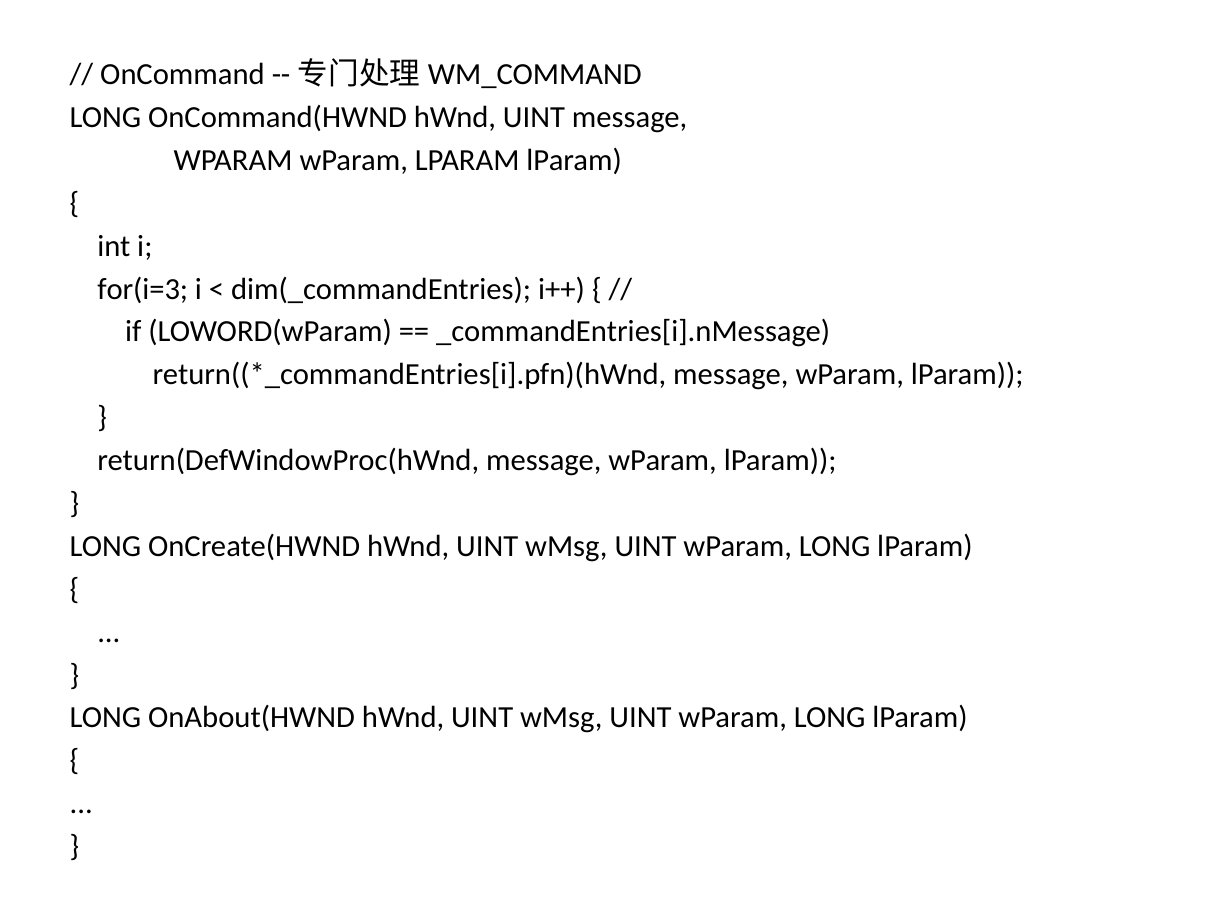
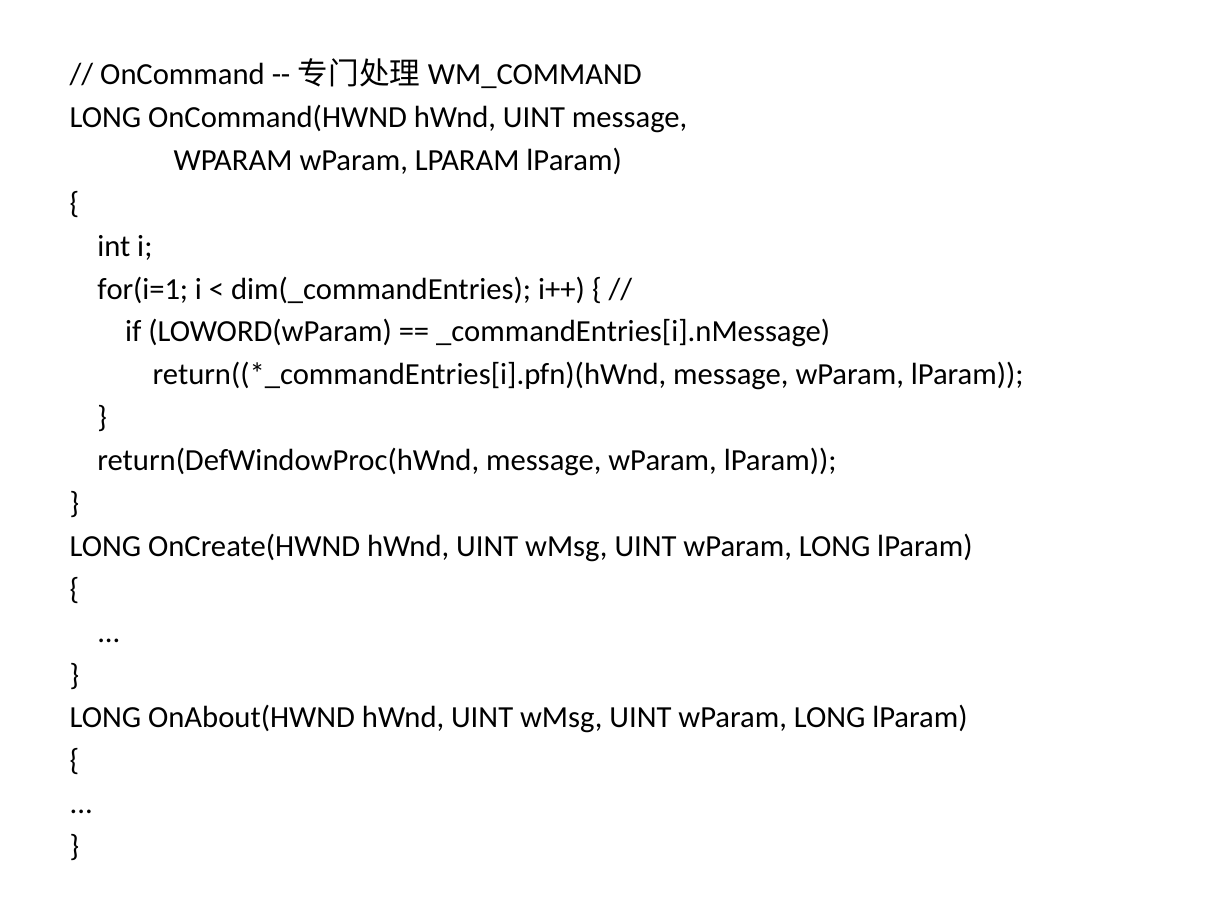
for(i=3: for(i=3 -> for(i=1
